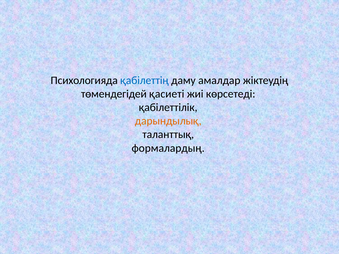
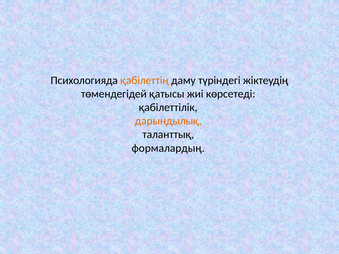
қабілеттің colour: blue -> orange
амалдар: амалдар -> түріндегі
қасиеті: қасиеті -> қатысы
